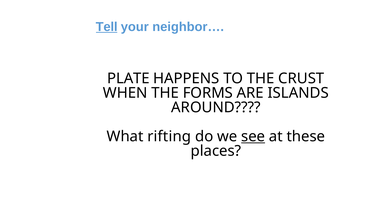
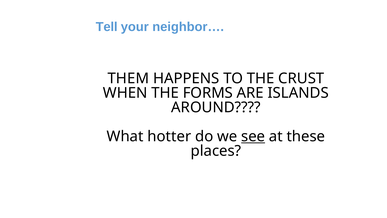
Tell underline: present -> none
PLATE: PLATE -> THEM
rifting: rifting -> hotter
